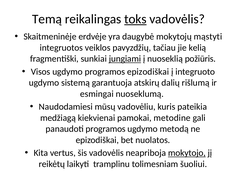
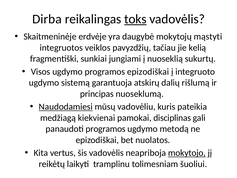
Temą: Temą -> Dirba
jungiami underline: present -> none
požiūris: požiūris -> sukurtų
esmingai: esmingai -> principas
Naudodamiesi underline: none -> present
metodine: metodine -> disciplinas
